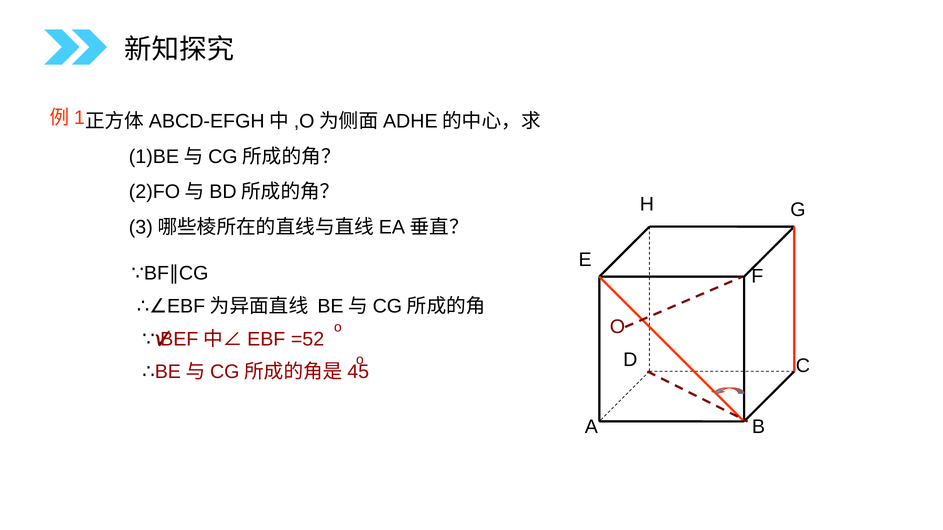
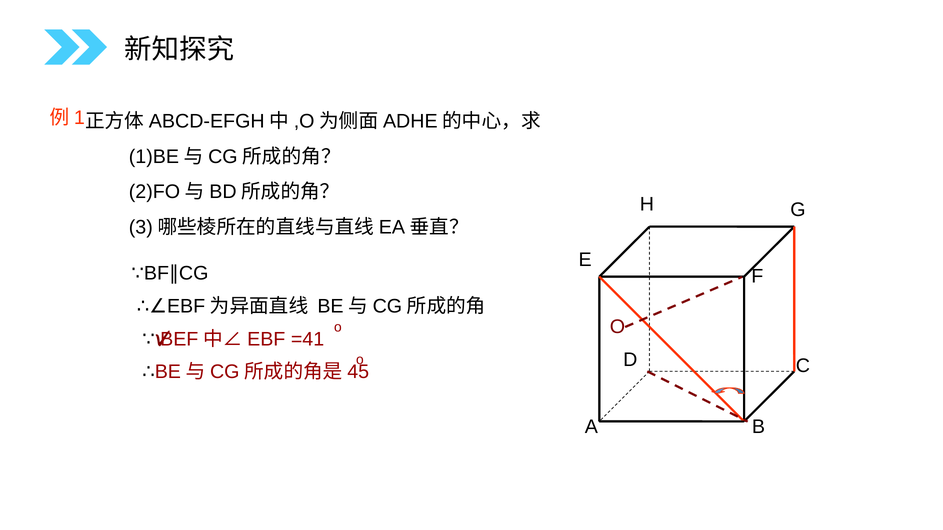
=52: =52 -> =41
